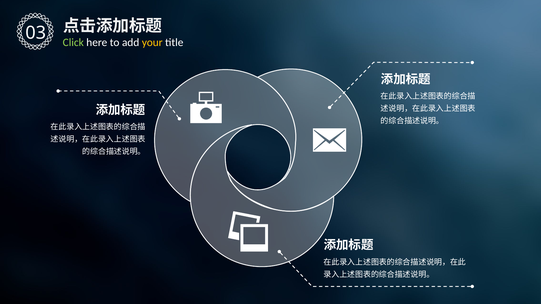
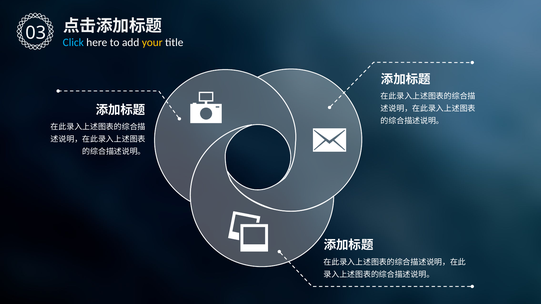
Click colour: light green -> light blue
